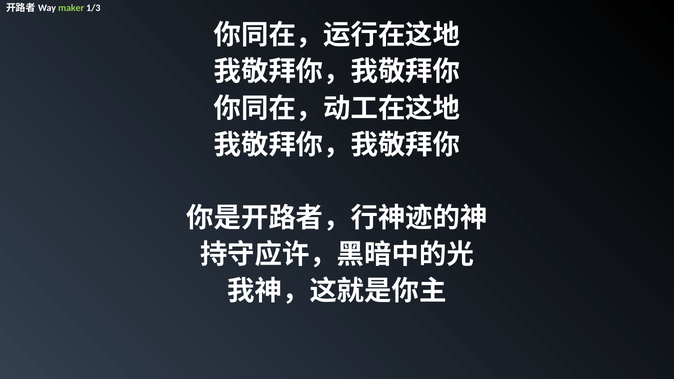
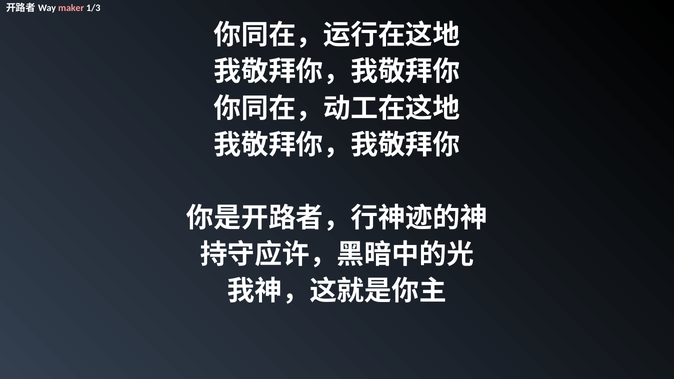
maker colour: light green -> pink
